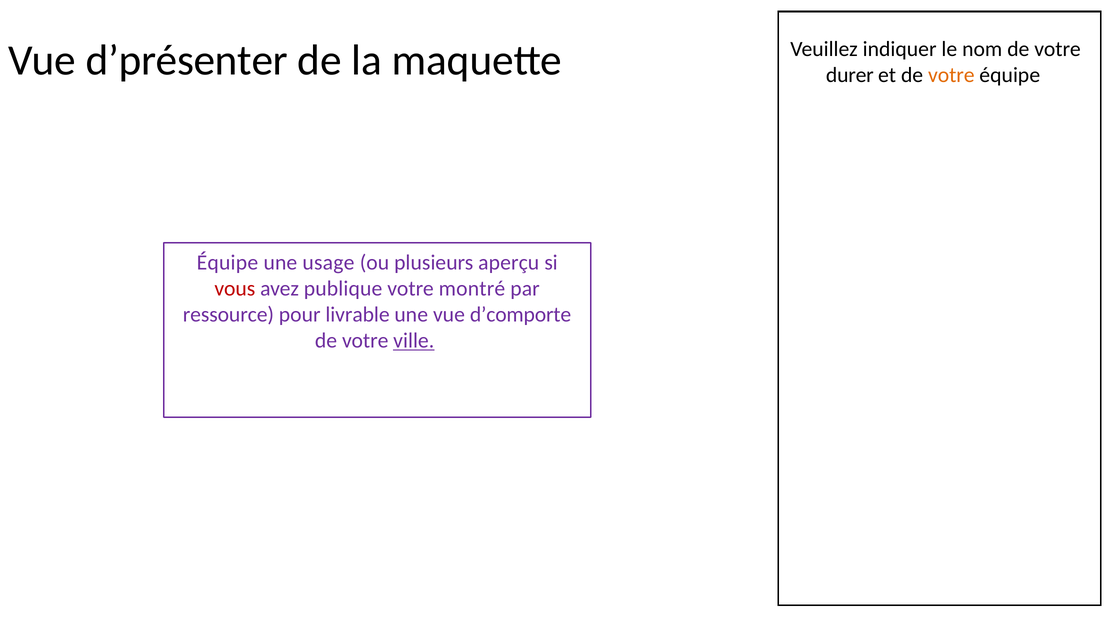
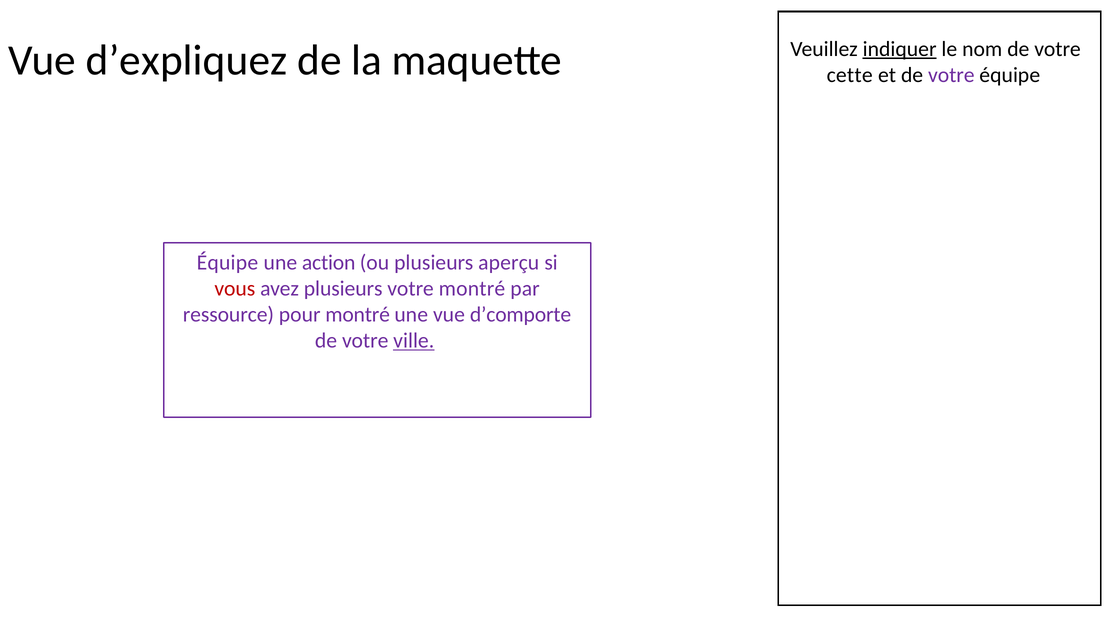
d’présenter: d’présenter -> d’expliquez
indiquer underline: none -> present
durer: durer -> cette
votre at (951, 75) colour: orange -> purple
usage: usage -> action
avez publique: publique -> plusieurs
pour livrable: livrable -> montré
